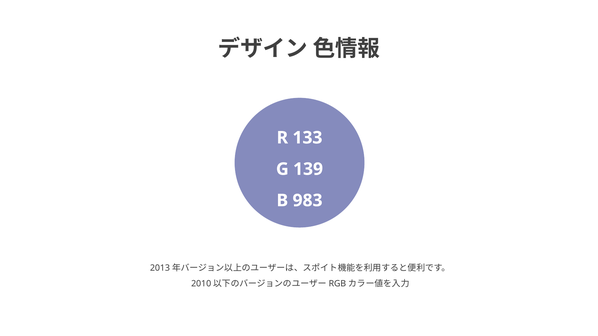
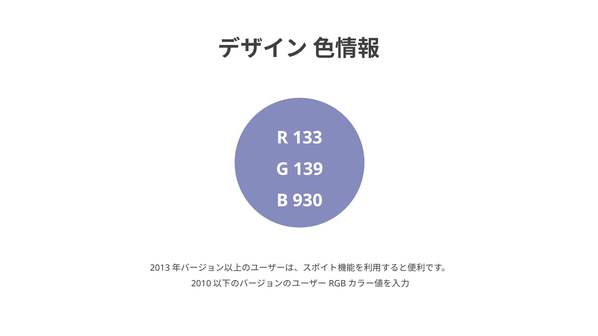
983: 983 -> 930
